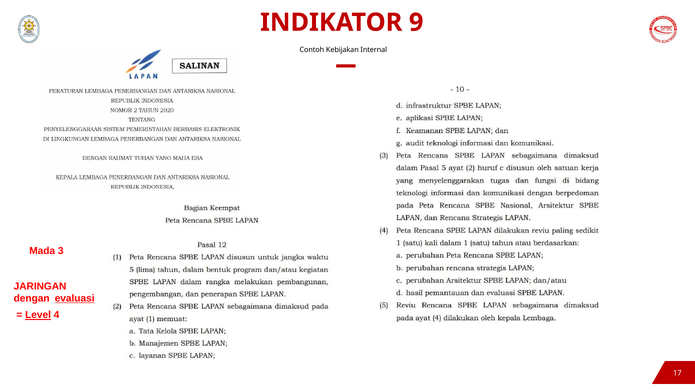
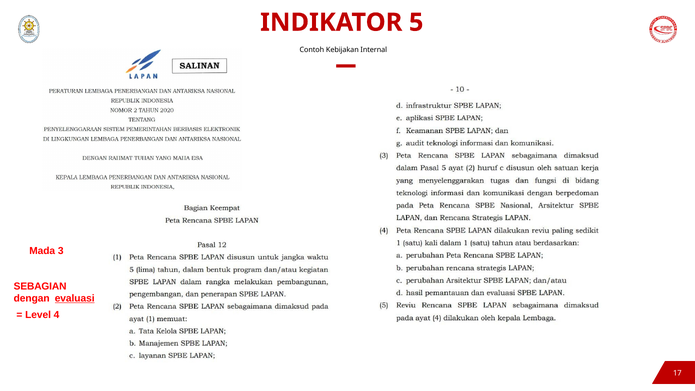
9: 9 -> 5
JARINGAN: JARINGAN -> SEBAGIAN
Level underline: present -> none
